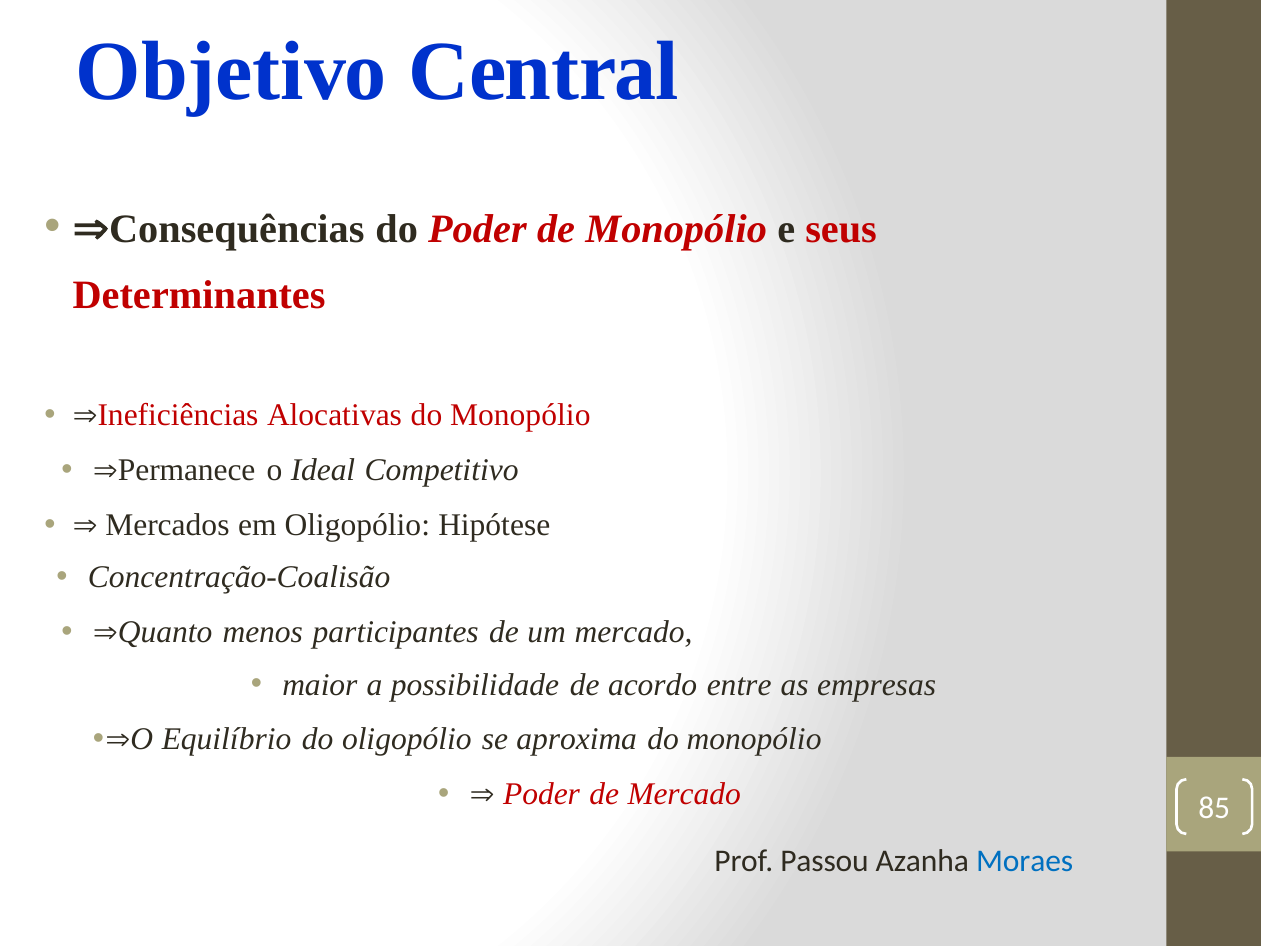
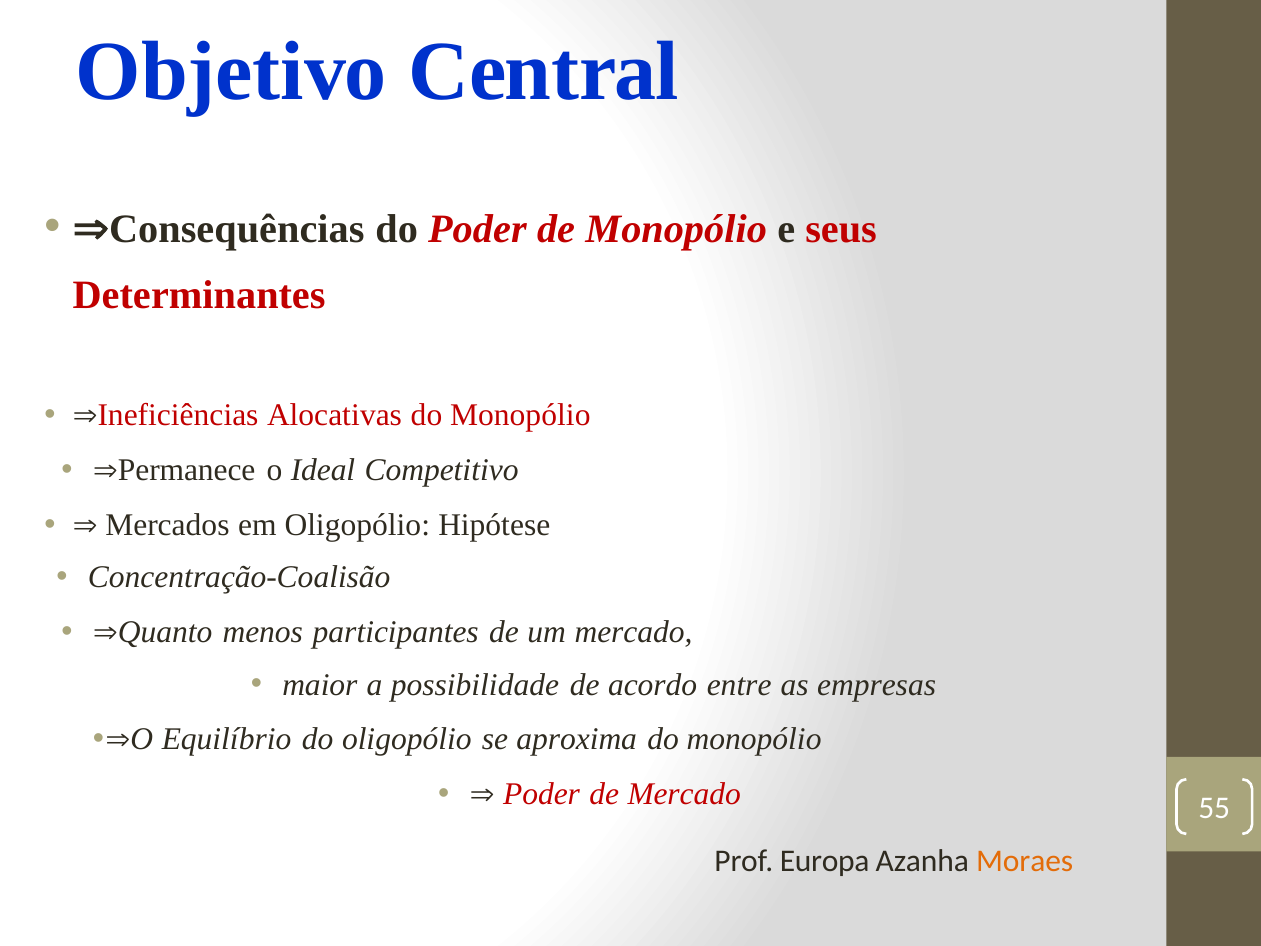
85: 85 -> 55
Passou: Passou -> Europa
Moraes colour: blue -> orange
